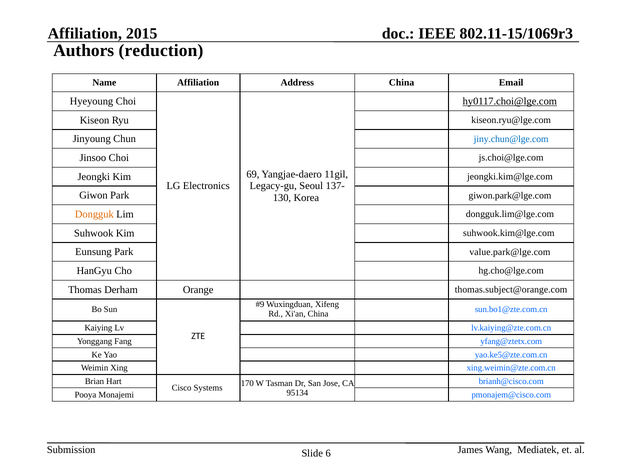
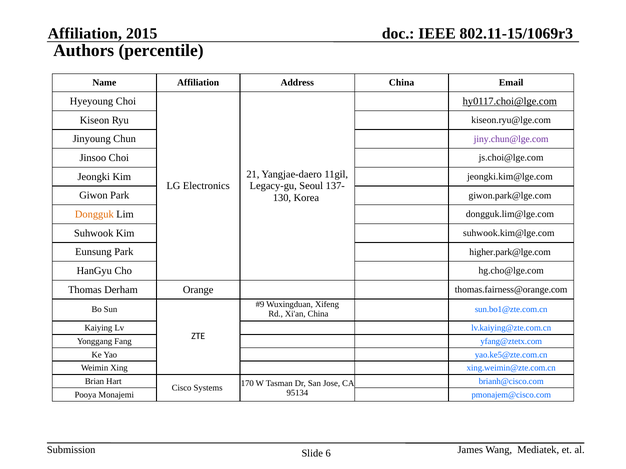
reduction: reduction -> percentile
jiny.chun@lge.com colour: blue -> purple
69: 69 -> 21
value.park@lge.com: value.park@lge.com -> higher.park@lge.com
thomas.subject@orange.com: thomas.subject@orange.com -> thomas.fairness@orange.com
